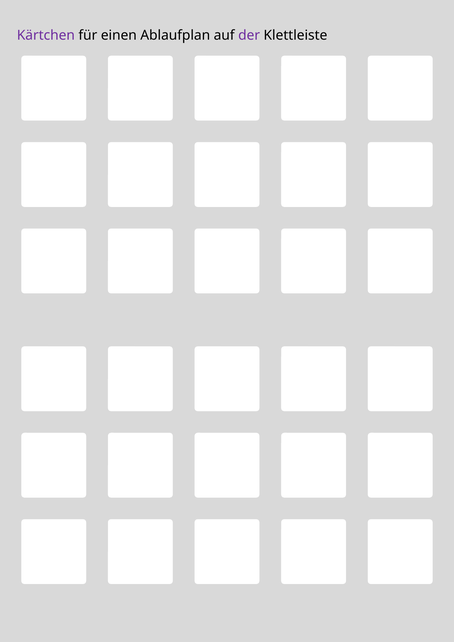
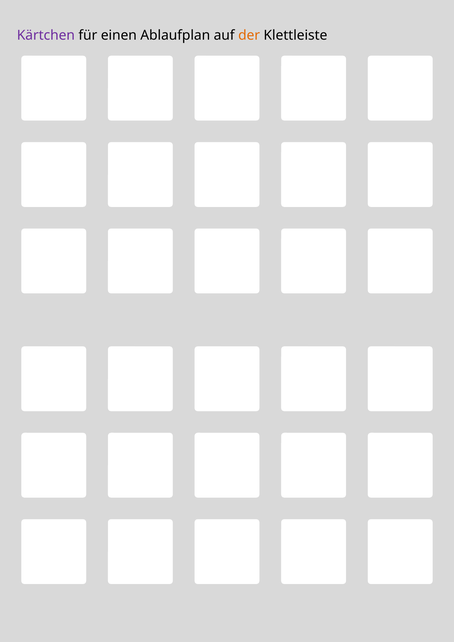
der colour: purple -> orange
